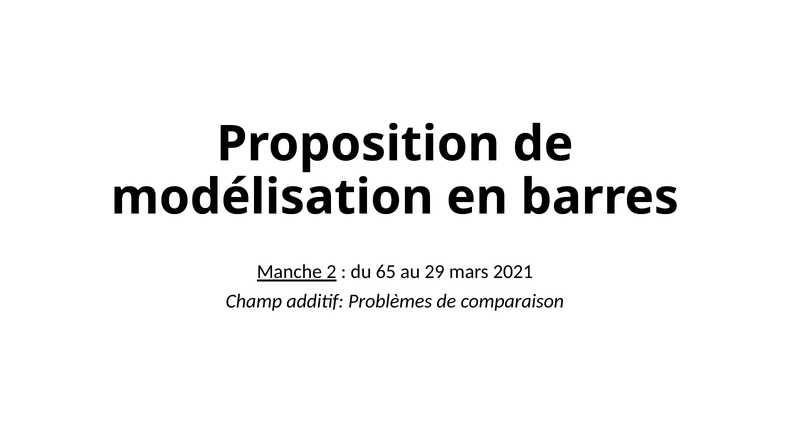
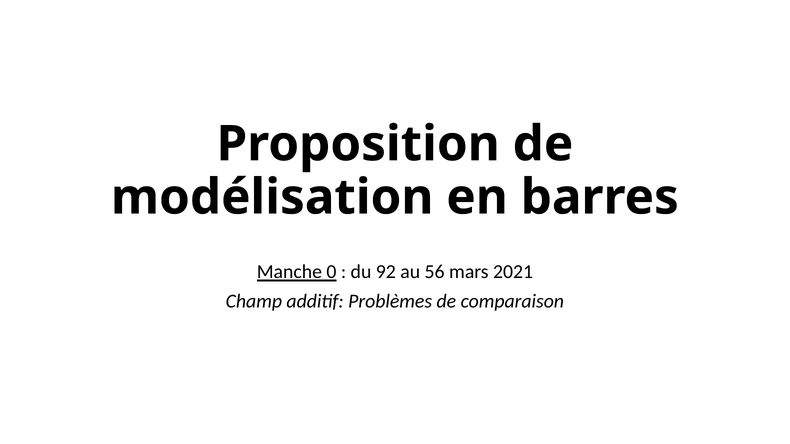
2: 2 -> 0
65: 65 -> 92
29: 29 -> 56
